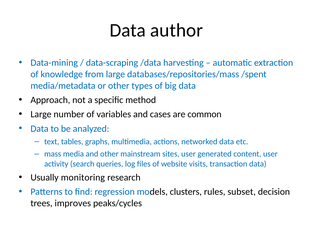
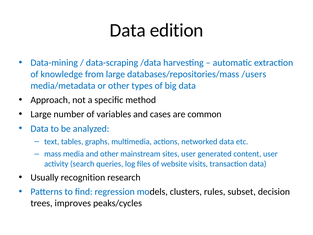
author: author -> edition
/spent: /spent -> /users
monitoring: monitoring -> recognition
